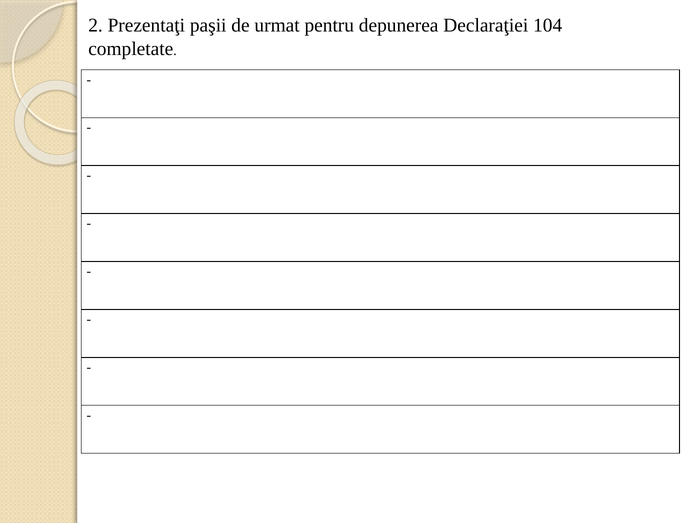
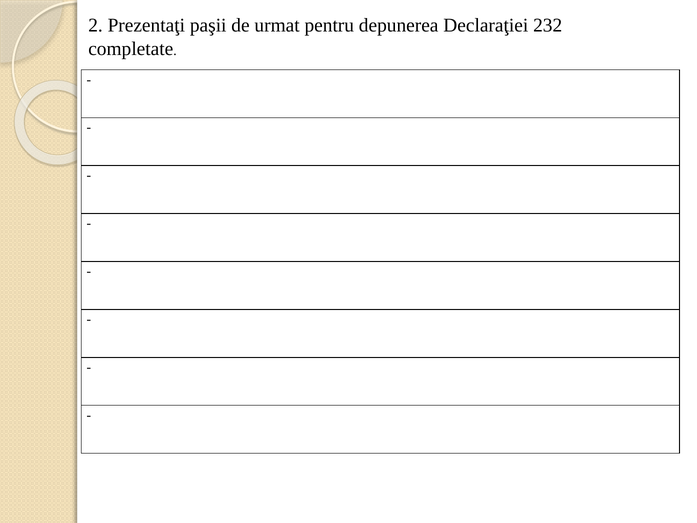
104: 104 -> 232
